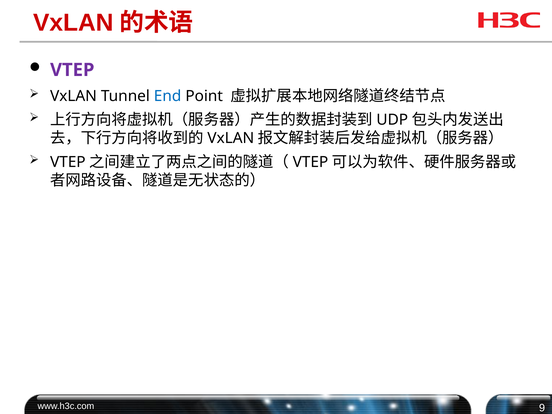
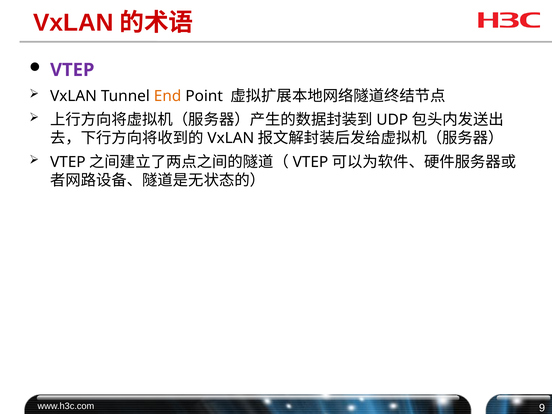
End colour: blue -> orange
